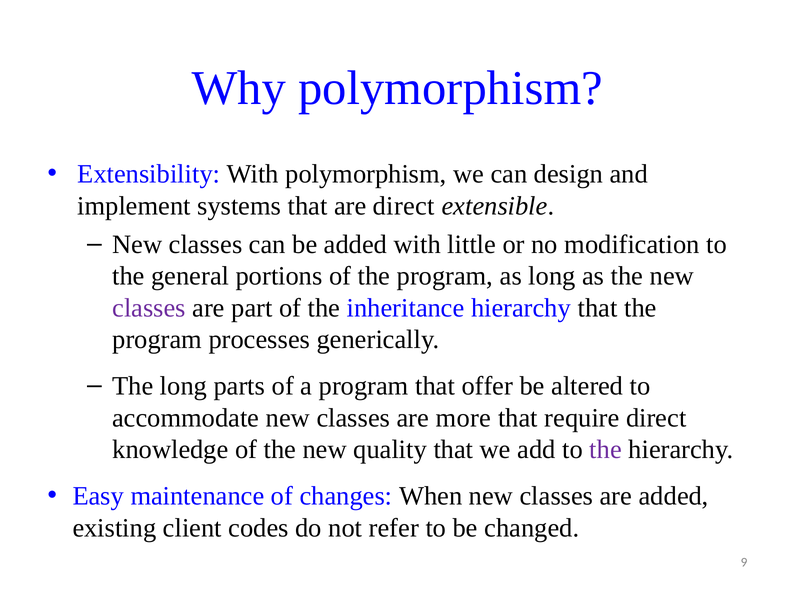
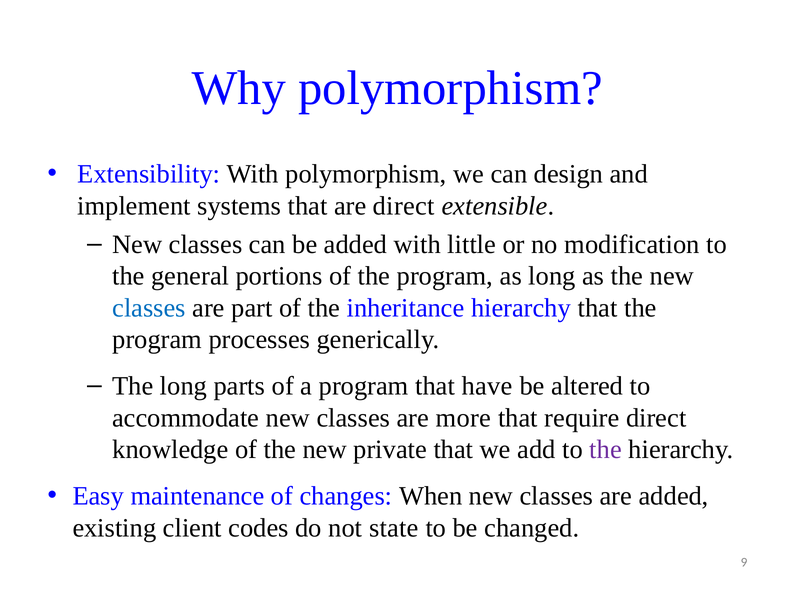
classes at (149, 308) colour: purple -> blue
offer: offer -> have
quality: quality -> private
refer: refer -> state
